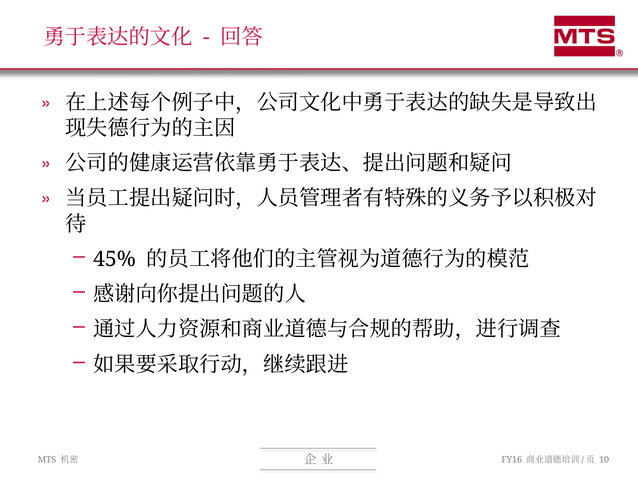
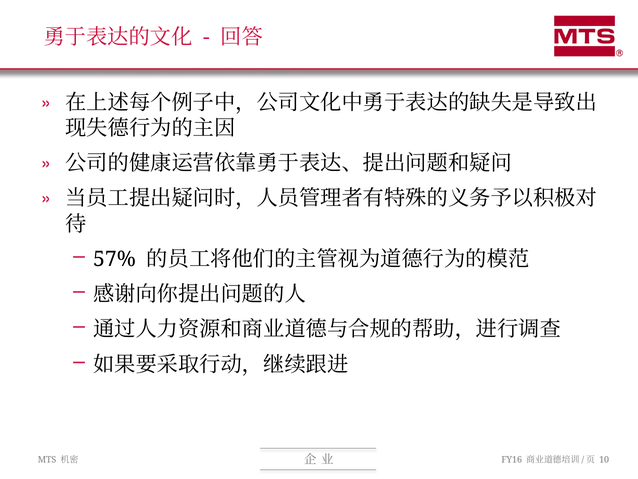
45%: 45% -> 57%
